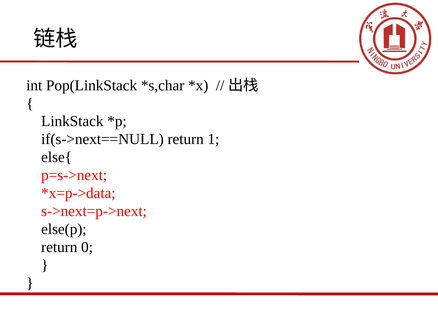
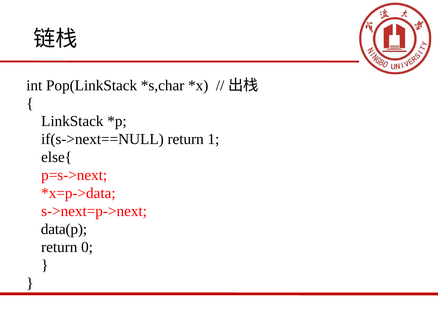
else(p: else(p -> data(p
